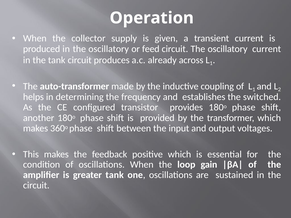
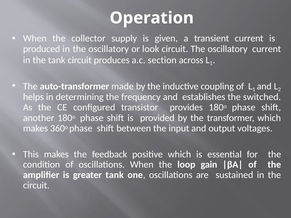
feed: feed -> look
already: already -> section
